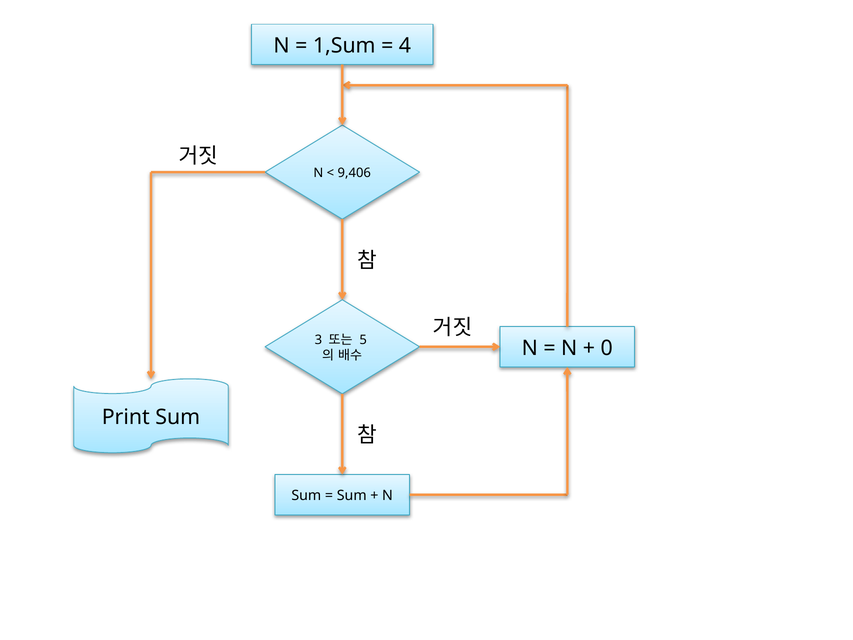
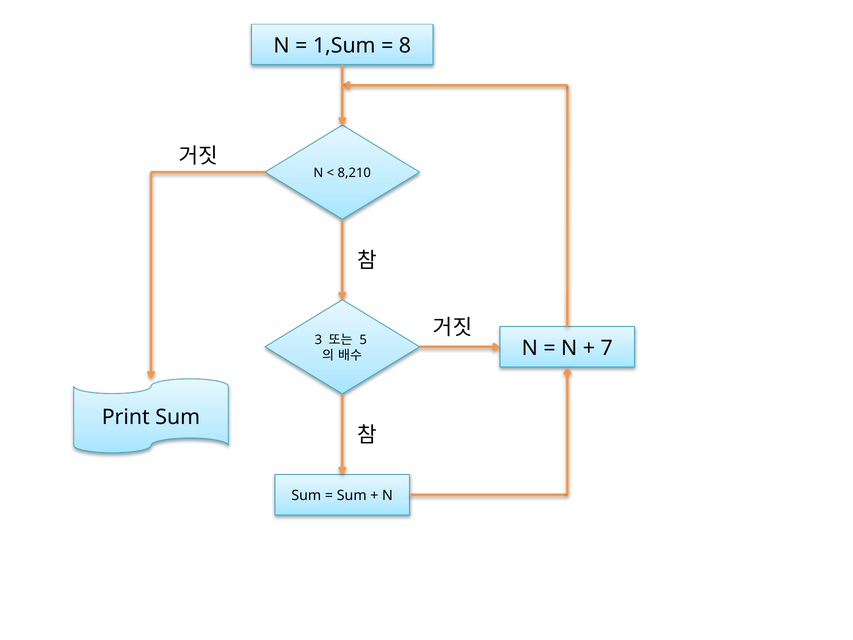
4: 4 -> 8
9,406: 9,406 -> 8,210
0: 0 -> 7
